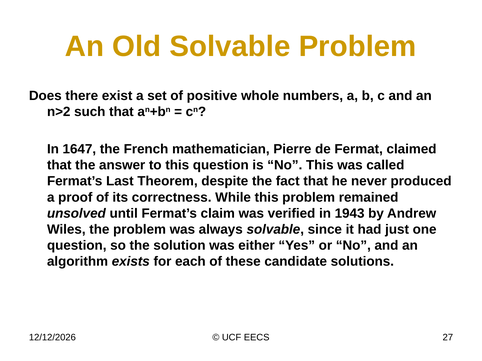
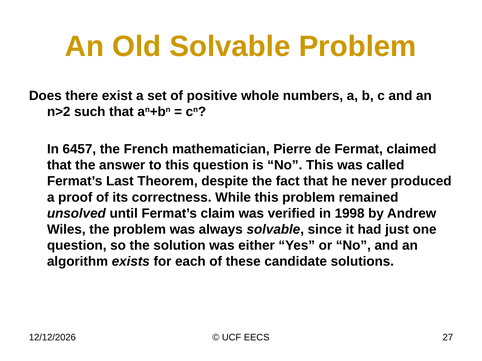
1647: 1647 -> 6457
1943: 1943 -> 1998
